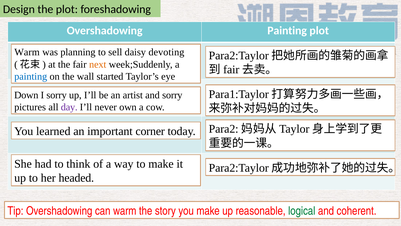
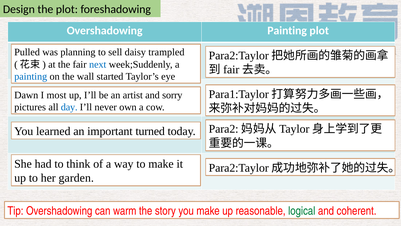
Warm at (27, 52): Warm -> Pulled
devoting: devoting -> trampled
next colour: orange -> blue
Down: Down -> Dawn
I sorry: sorry -> most
day colour: purple -> blue
corner: corner -> turned
headed: headed -> garden
